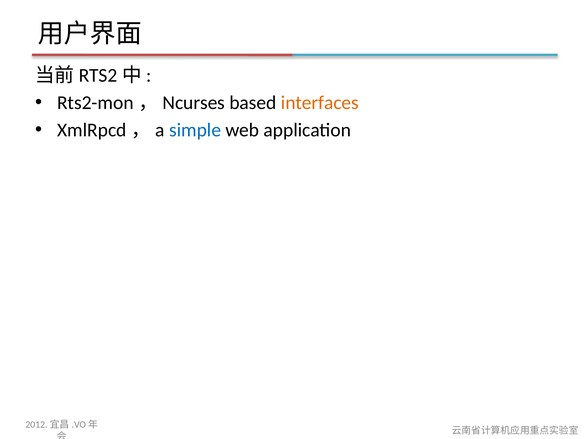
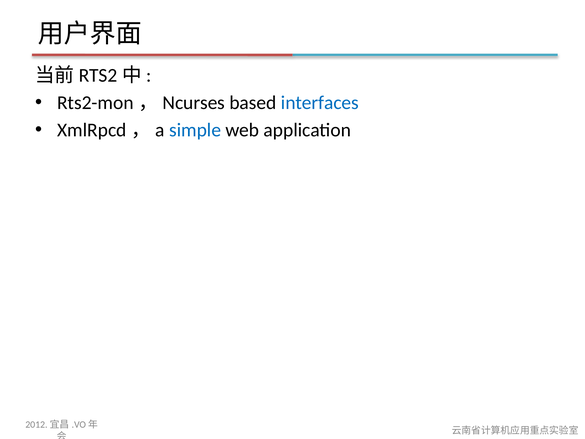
interfaces colour: orange -> blue
